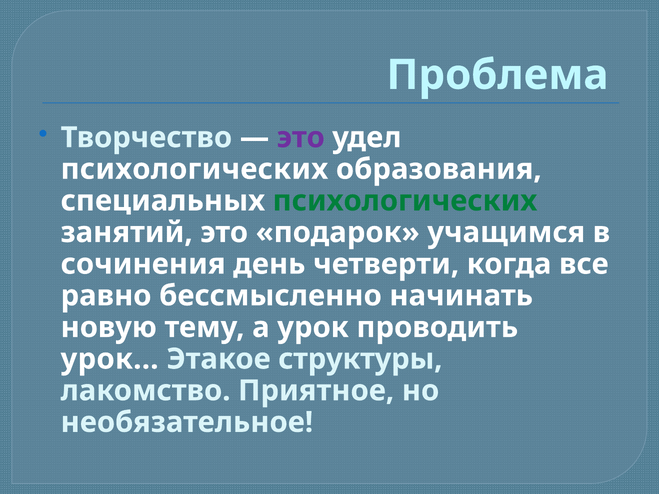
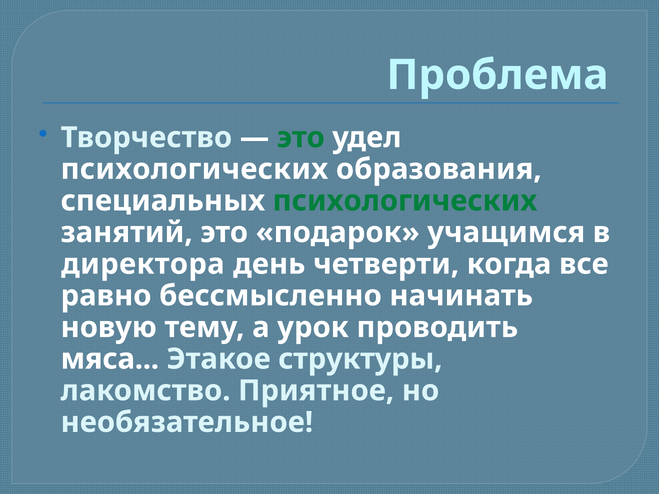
это at (301, 138) colour: purple -> green
сочинения: сочинения -> директора
урок at (110, 359): урок -> мяса
